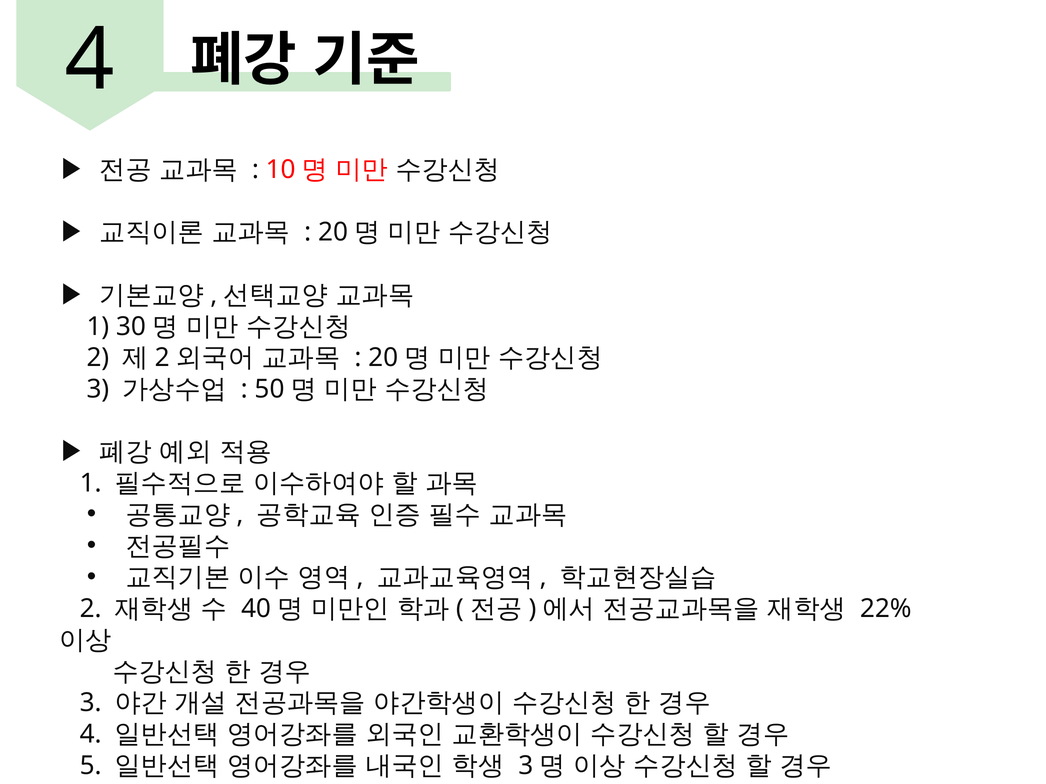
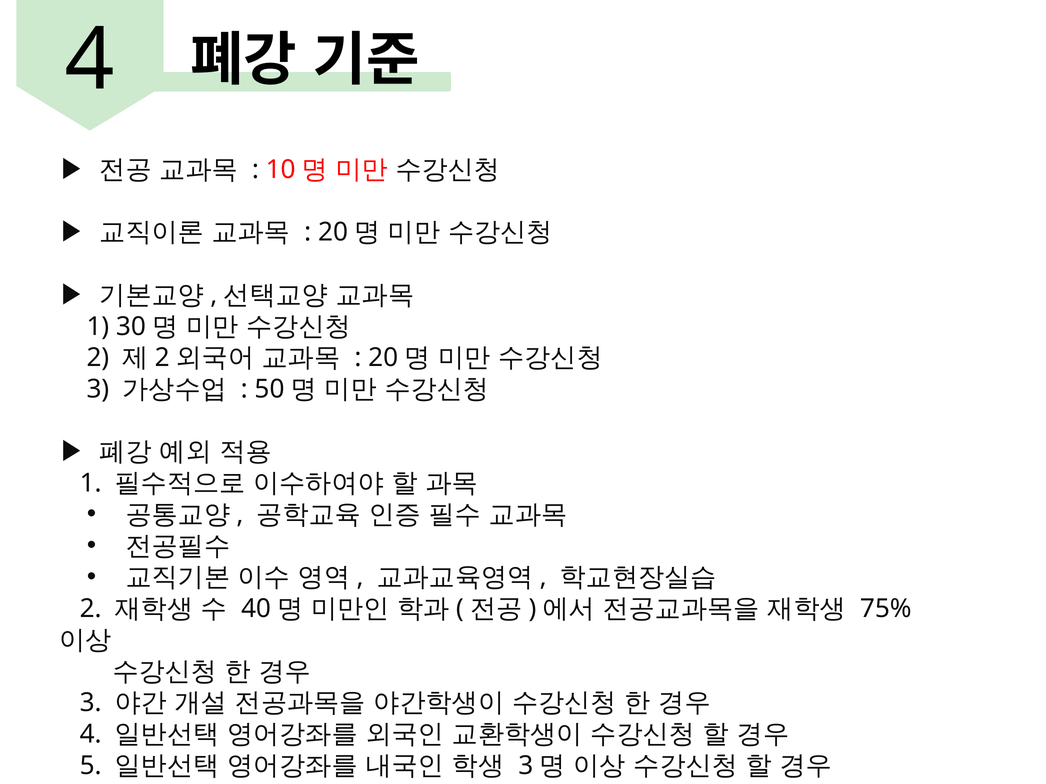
22%: 22% -> 75%
